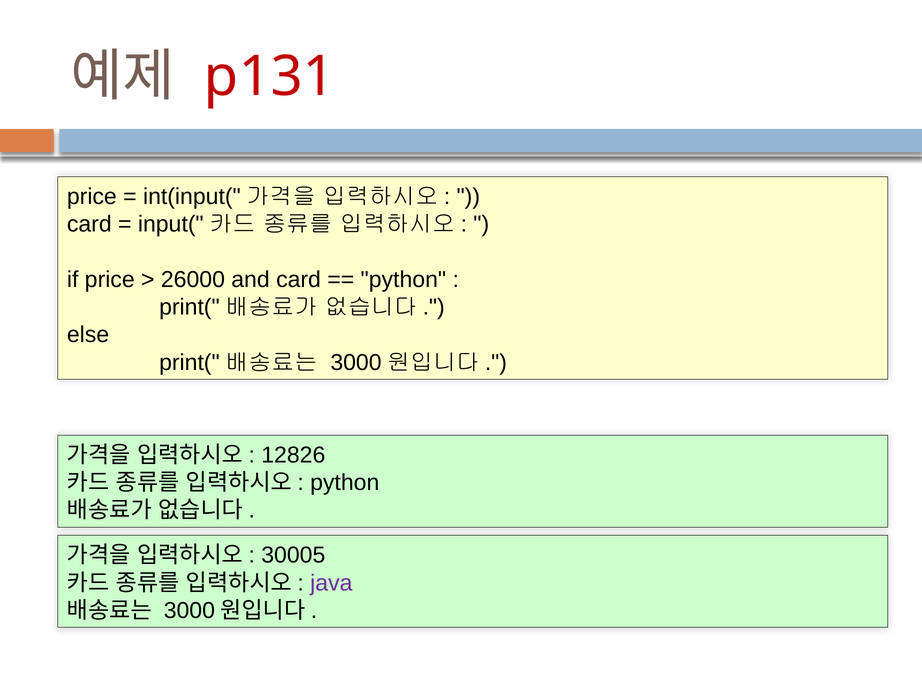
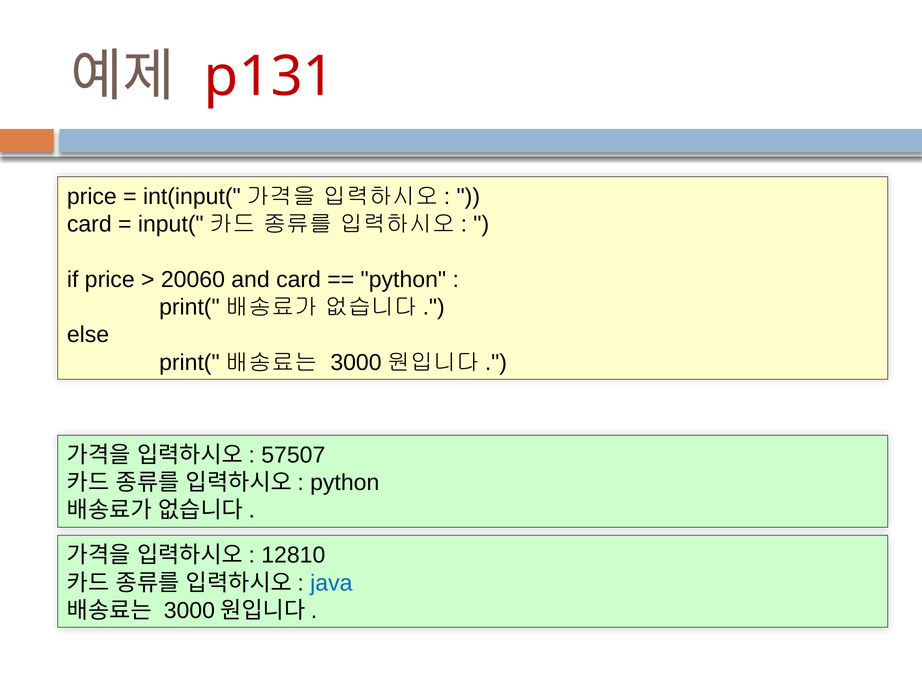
26000: 26000 -> 20060
12826: 12826 -> 57507
30005: 30005 -> 12810
java colour: purple -> blue
